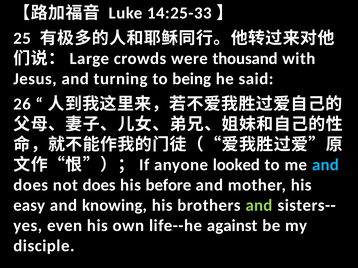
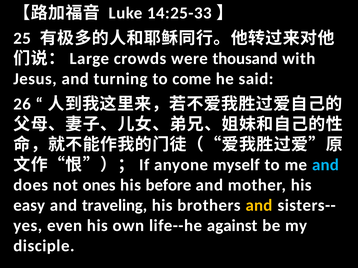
being: being -> come
looked: looked -> myself
not does: does -> ones
knowing: knowing -> traveling
and at (259, 206) colour: light green -> yellow
